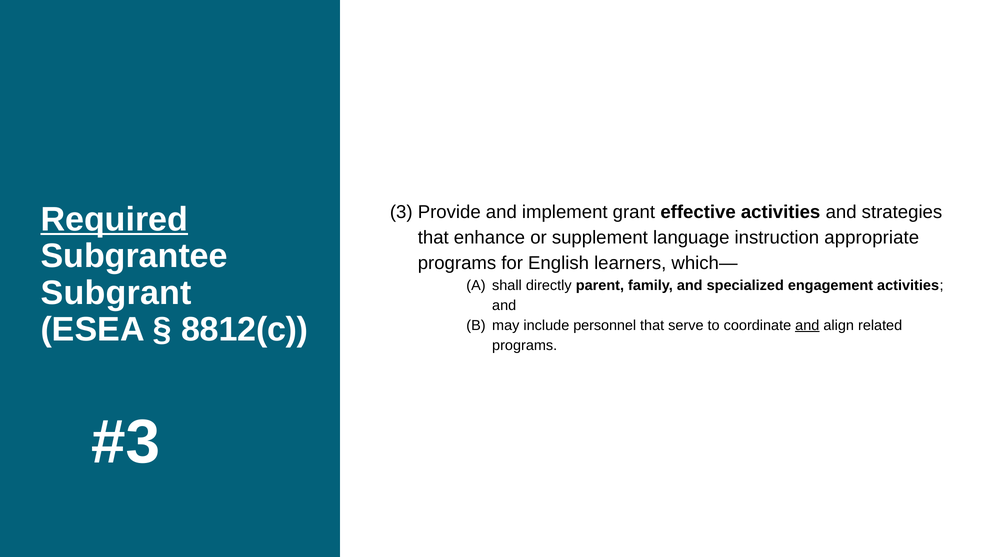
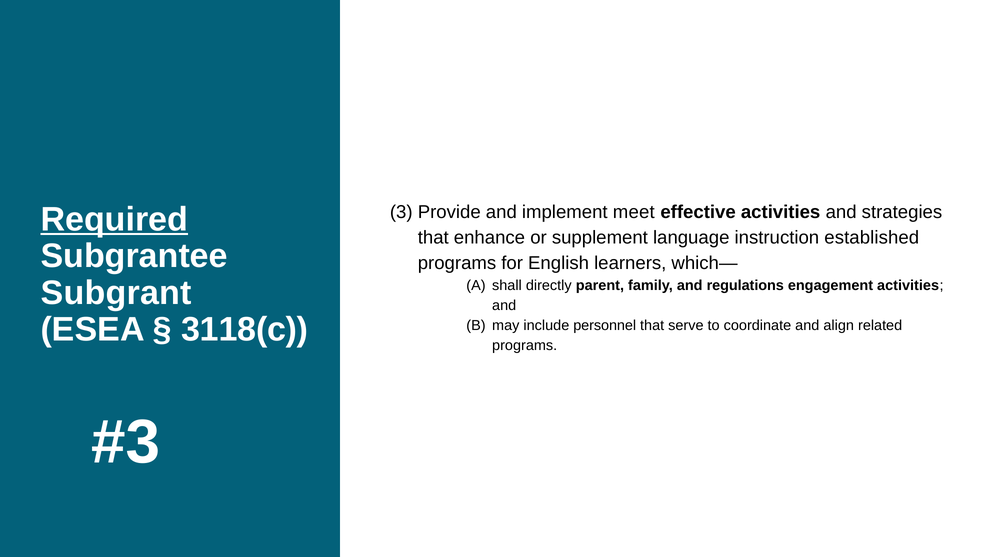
grant: grant -> meet
appropriate: appropriate -> established
specialized: specialized -> regulations
8812(c: 8812(c -> 3118(c
and at (807, 326) underline: present -> none
